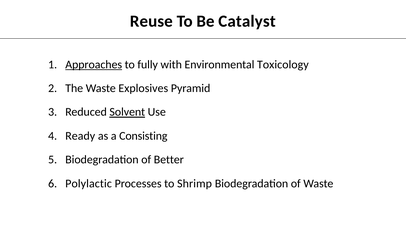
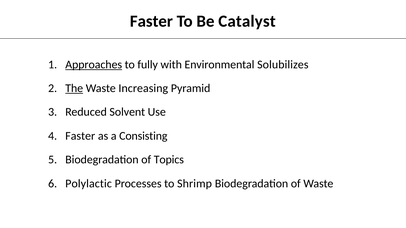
Reuse at (151, 21): Reuse -> Faster
Toxicology: Toxicology -> Solubilizes
The underline: none -> present
Explosives: Explosives -> Increasing
Solvent underline: present -> none
Ready at (80, 136): Ready -> Faster
Better: Better -> Topics
